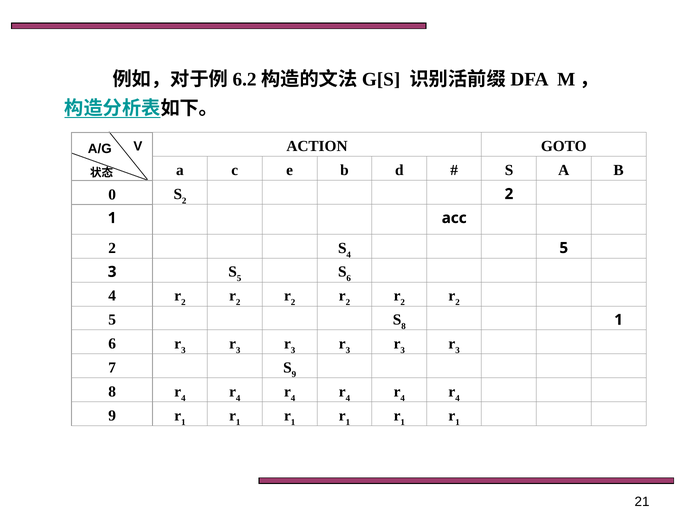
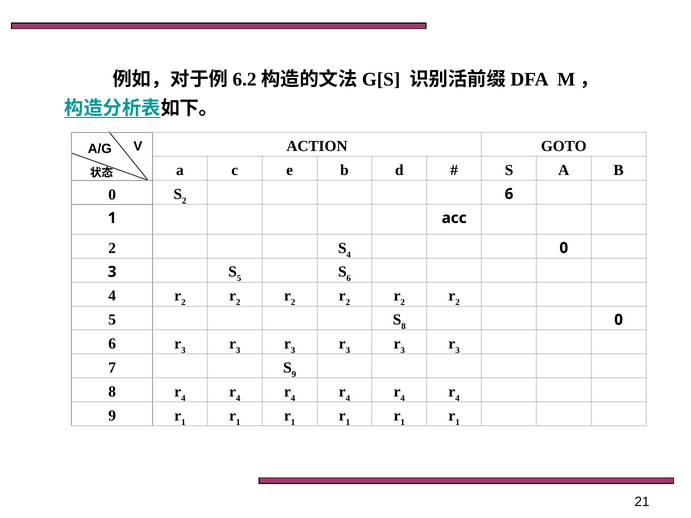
2 2: 2 -> 6
4 5: 5 -> 0
8 1: 1 -> 0
